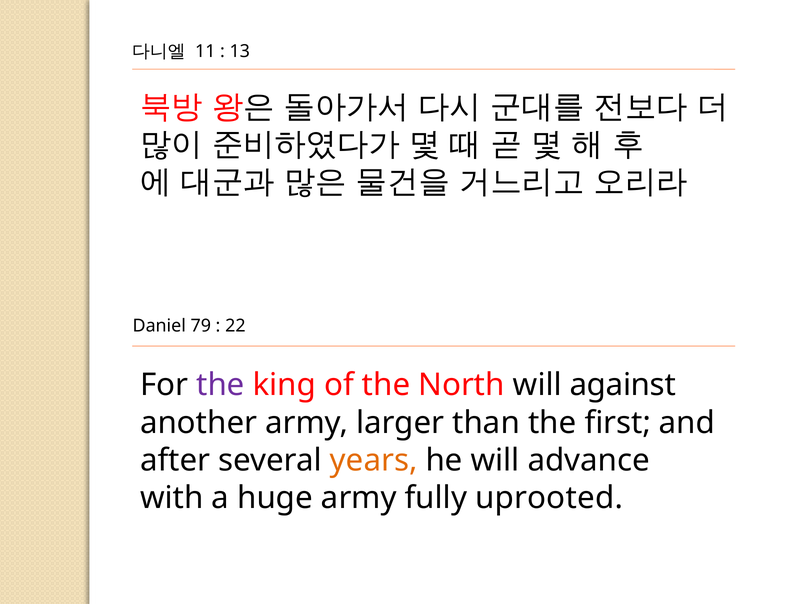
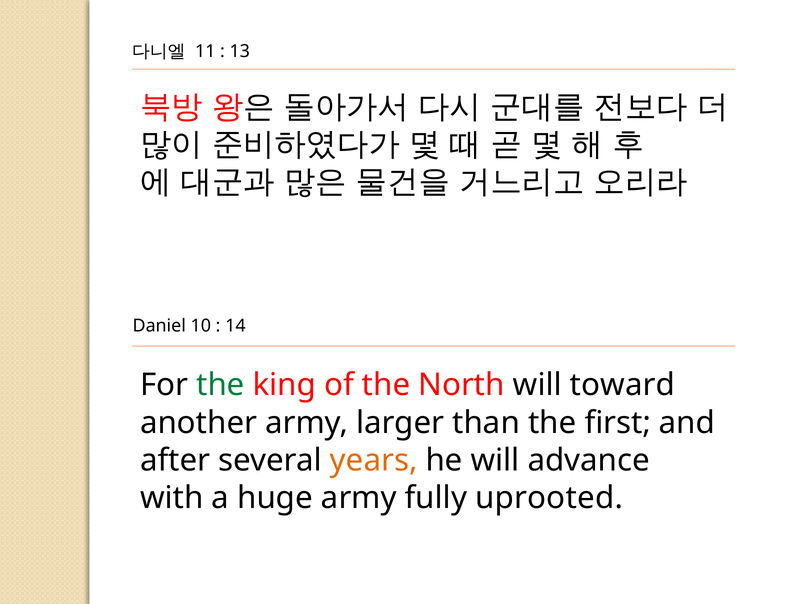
79: 79 -> 10
22: 22 -> 14
the at (220, 385) colour: purple -> green
against: against -> toward
